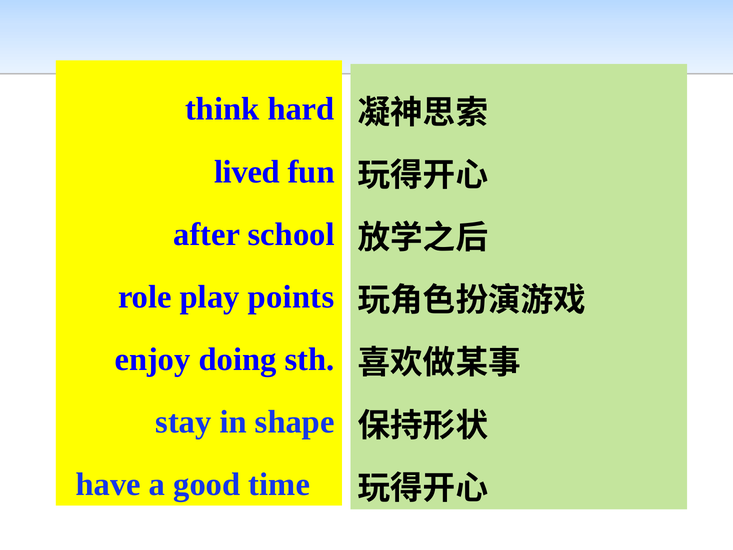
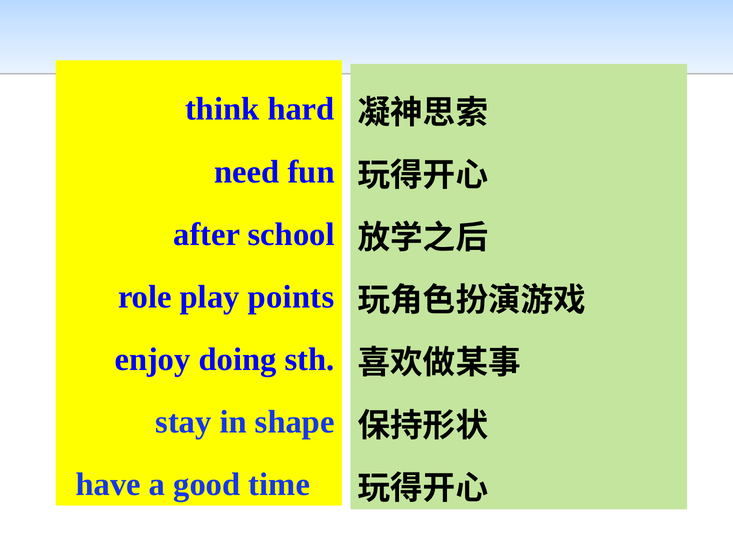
lived: lived -> need
